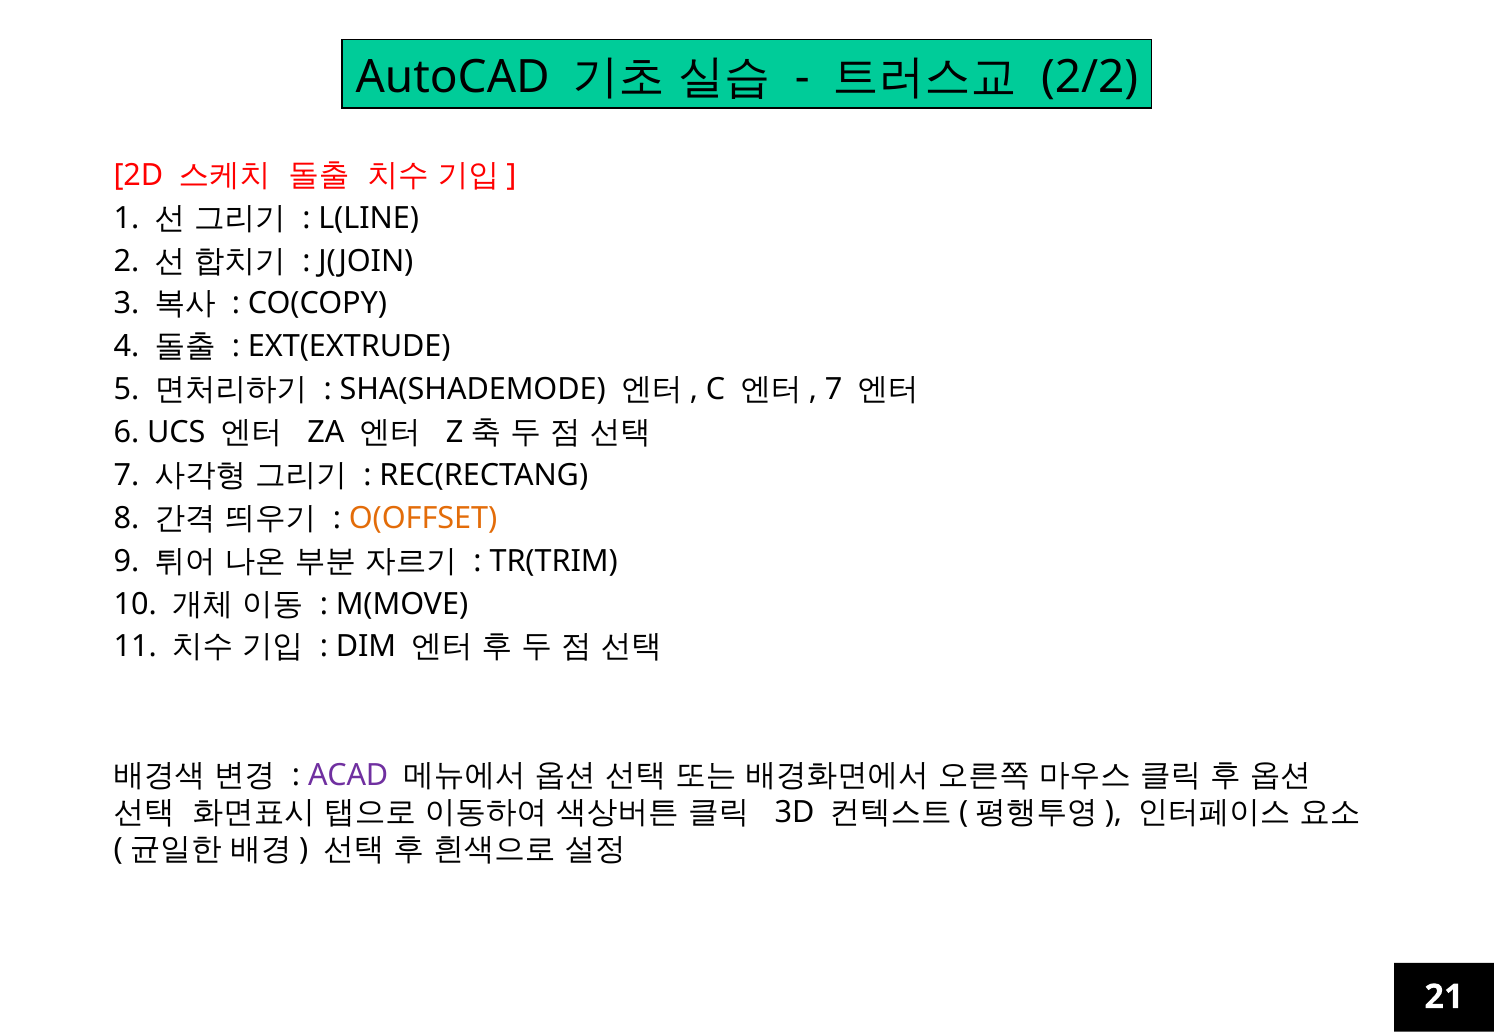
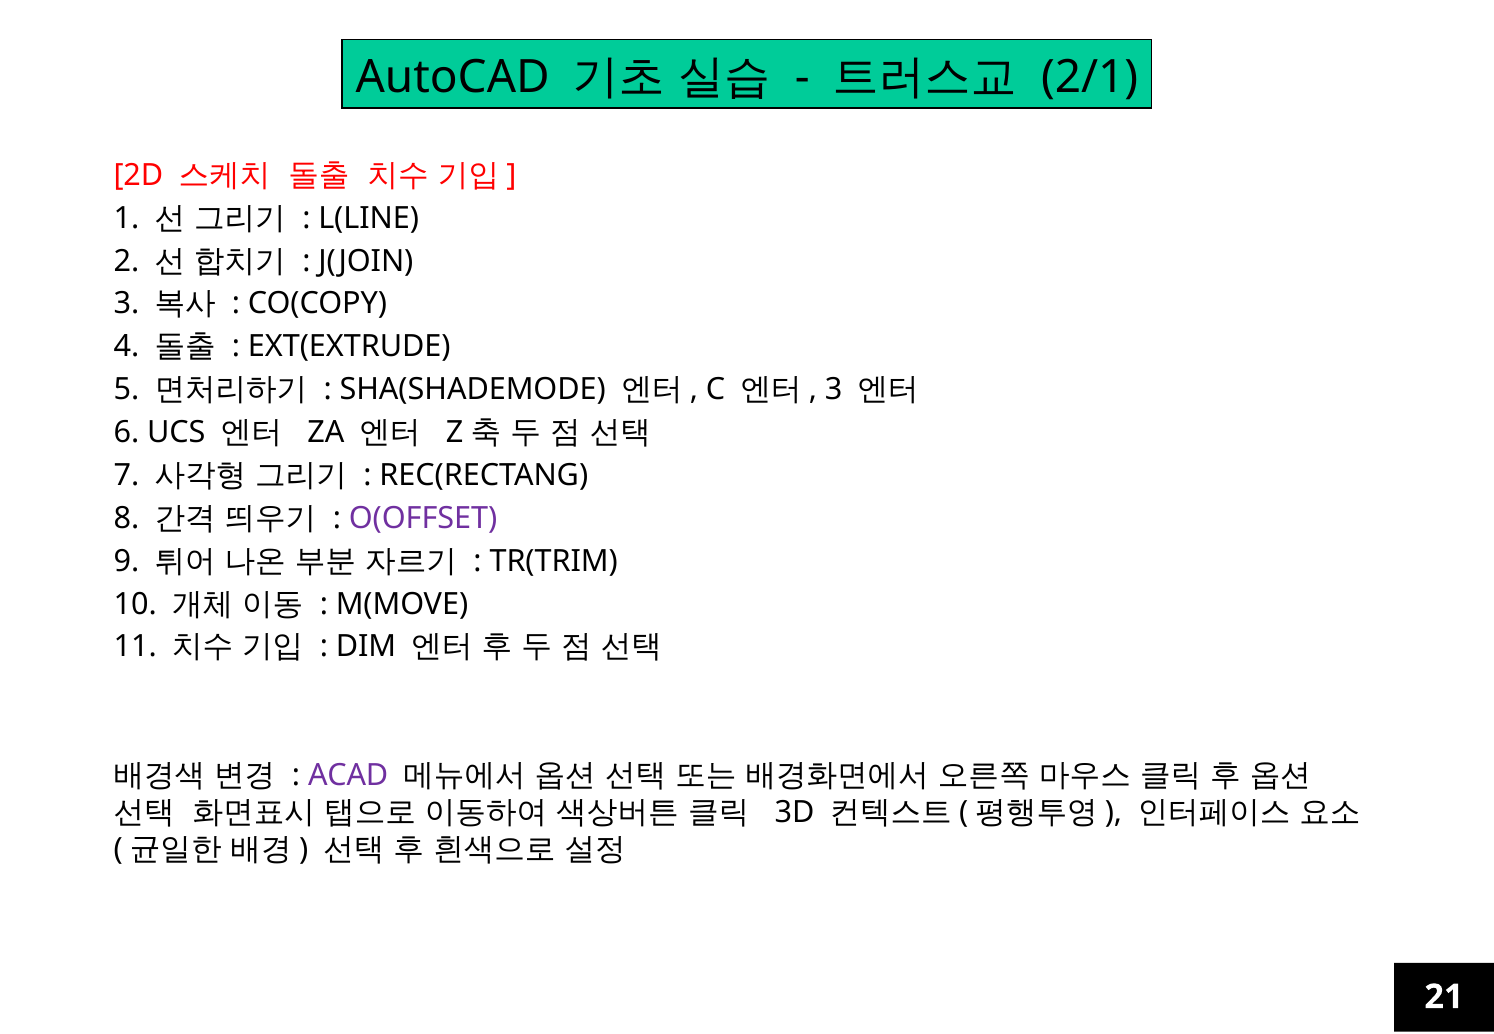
2/2: 2/2 -> 2/1
7 at (834, 390): 7 -> 3
O(OFFSET colour: orange -> purple
